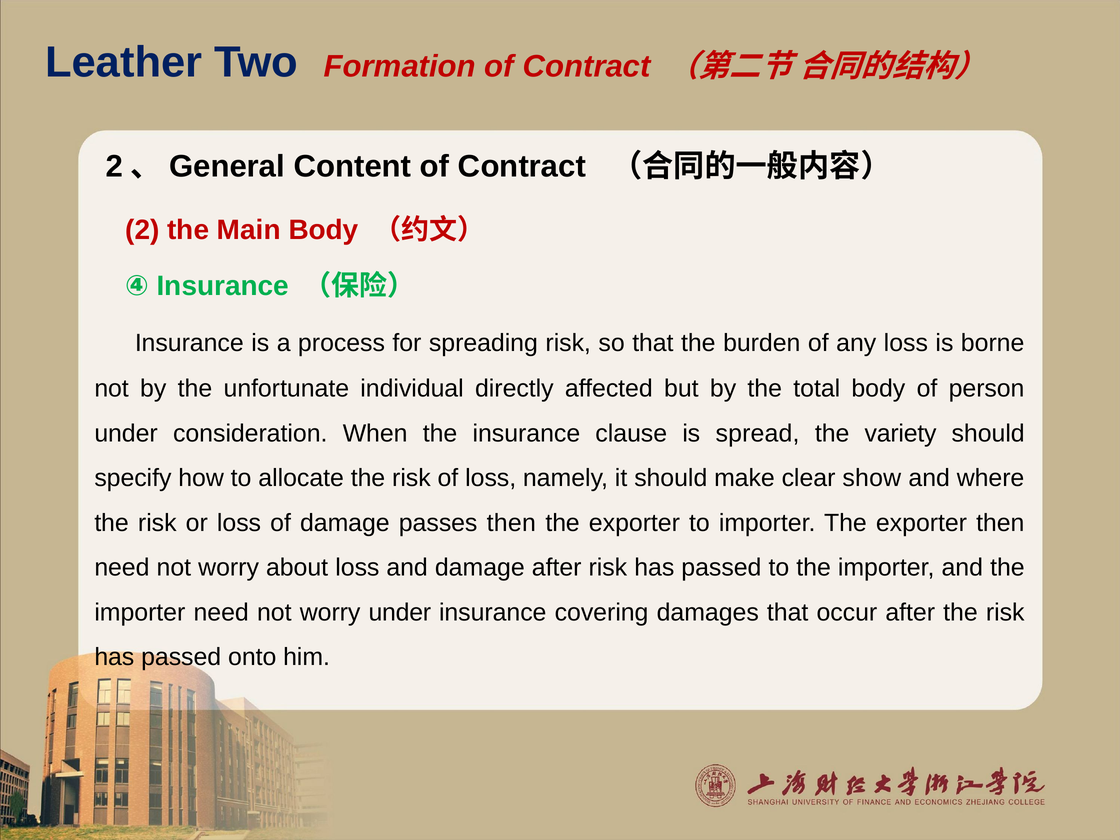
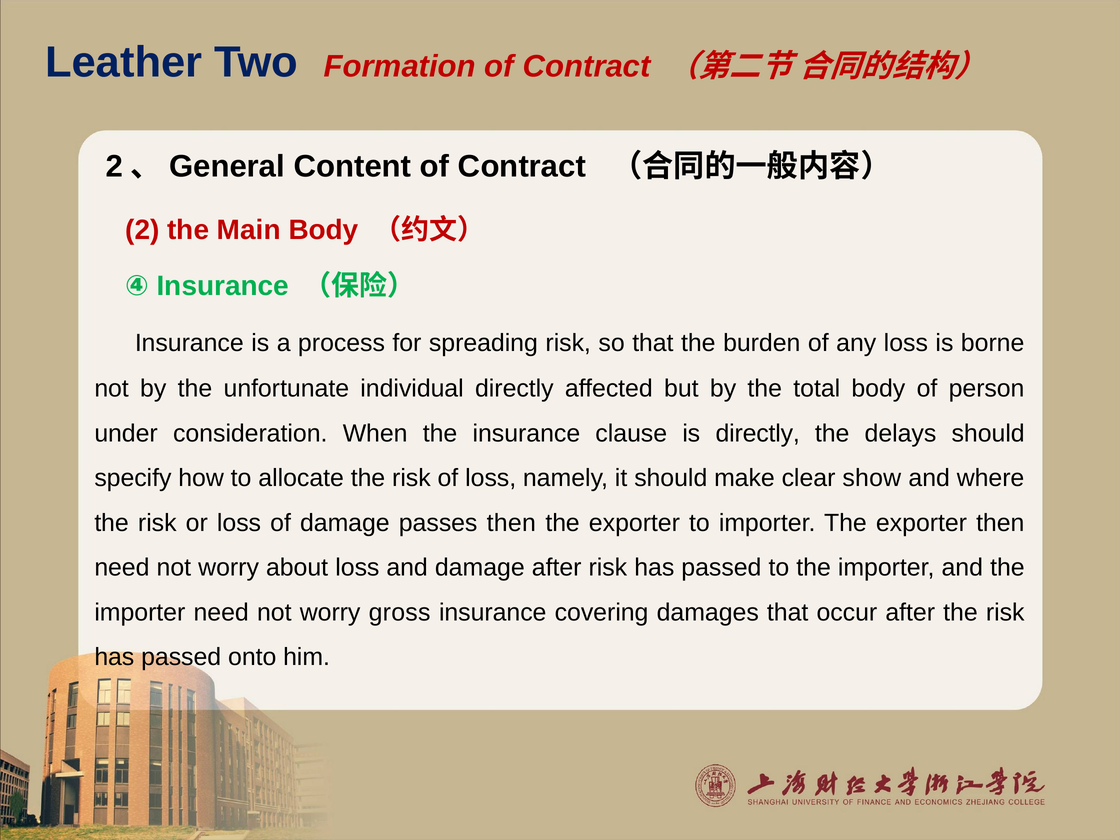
is spread: spread -> directly
variety: variety -> delays
worry under: under -> gross
